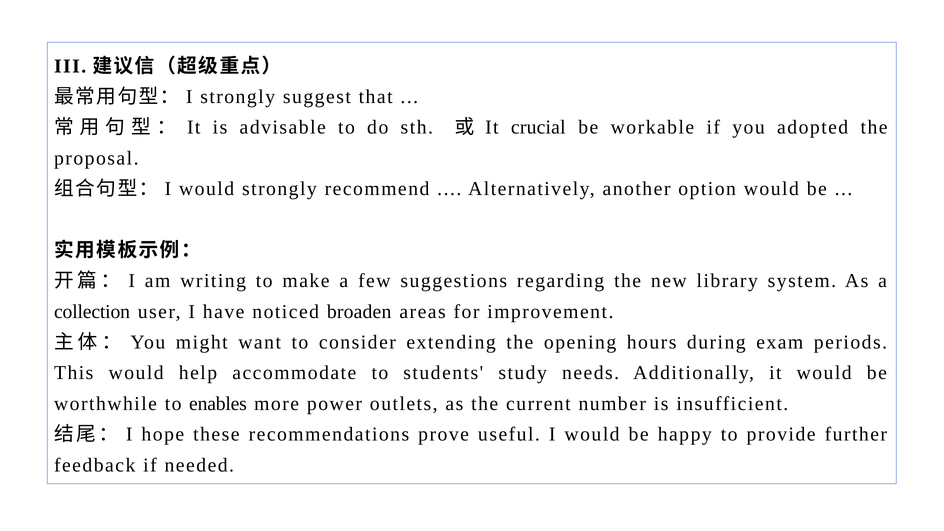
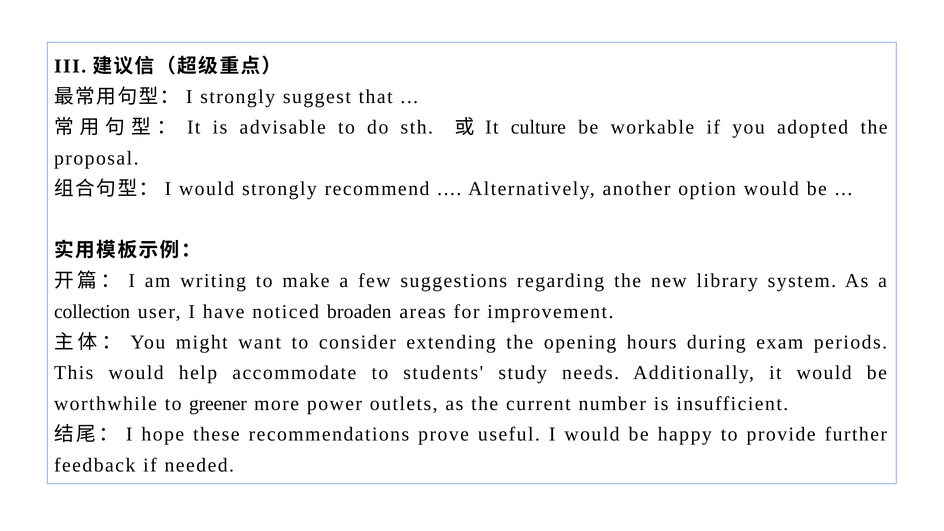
crucial: crucial -> culture
enables: enables -> greener
